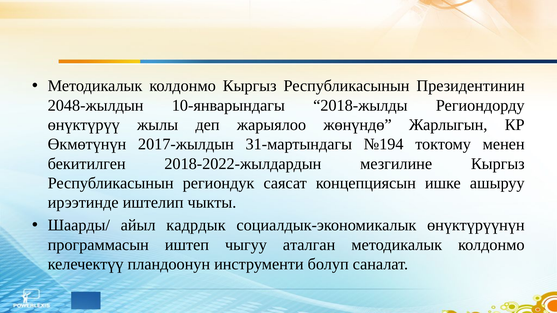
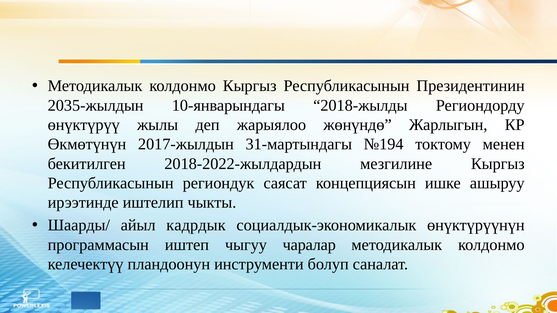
2048-жылдын: 2048-жылдын -> 2035-жылдын
аталган: аталган -> чаралар
